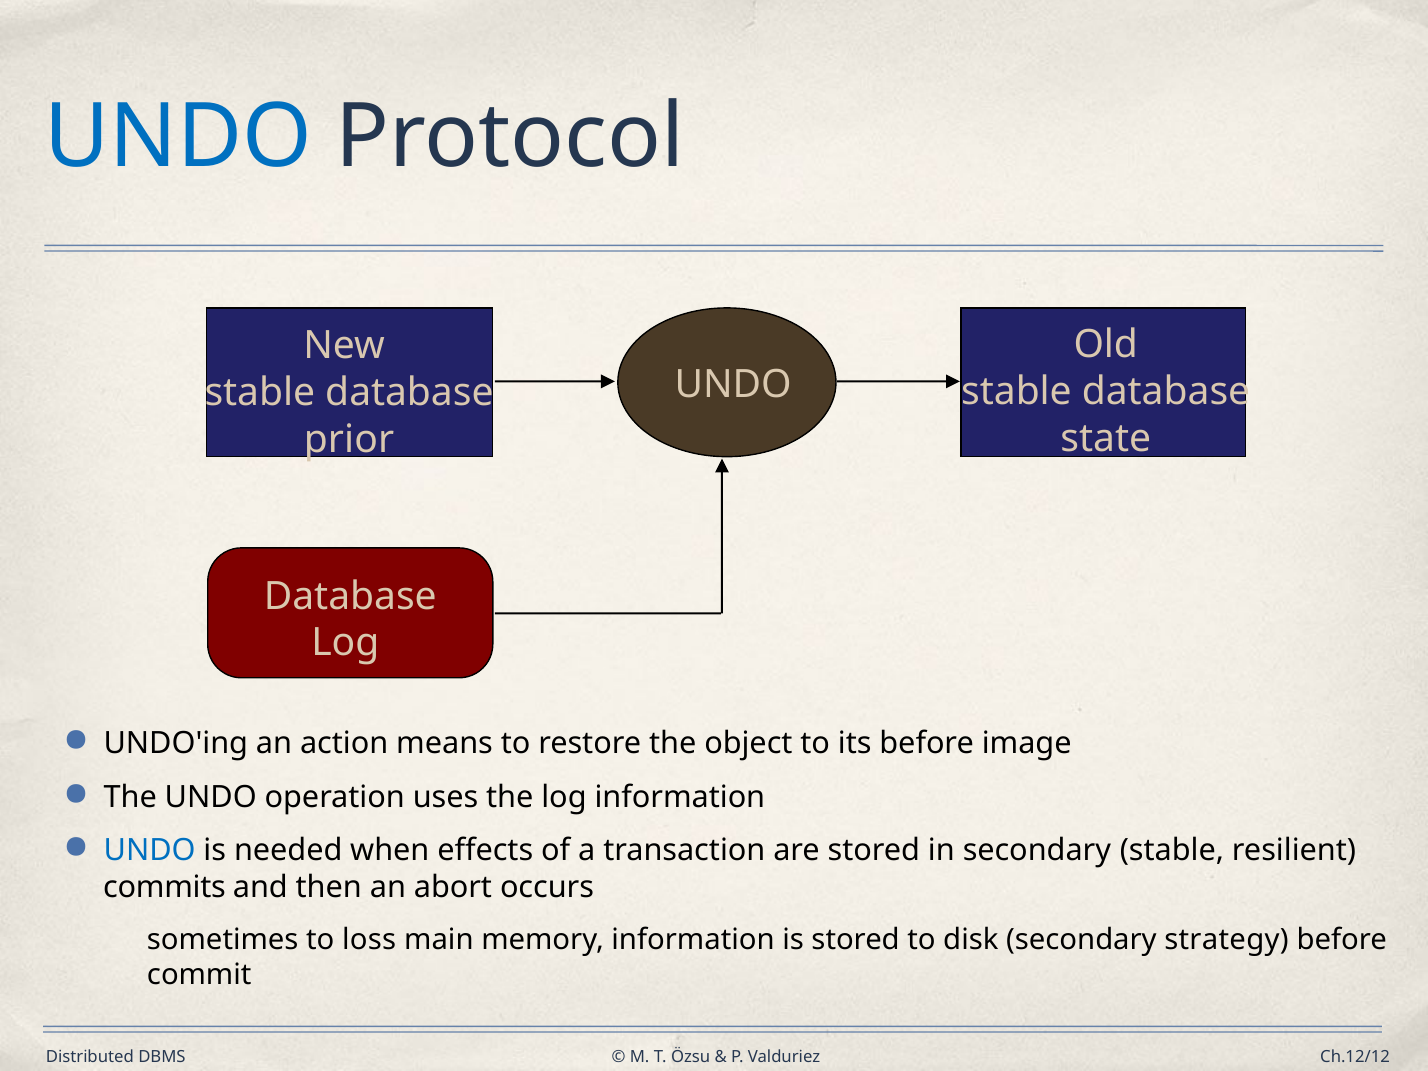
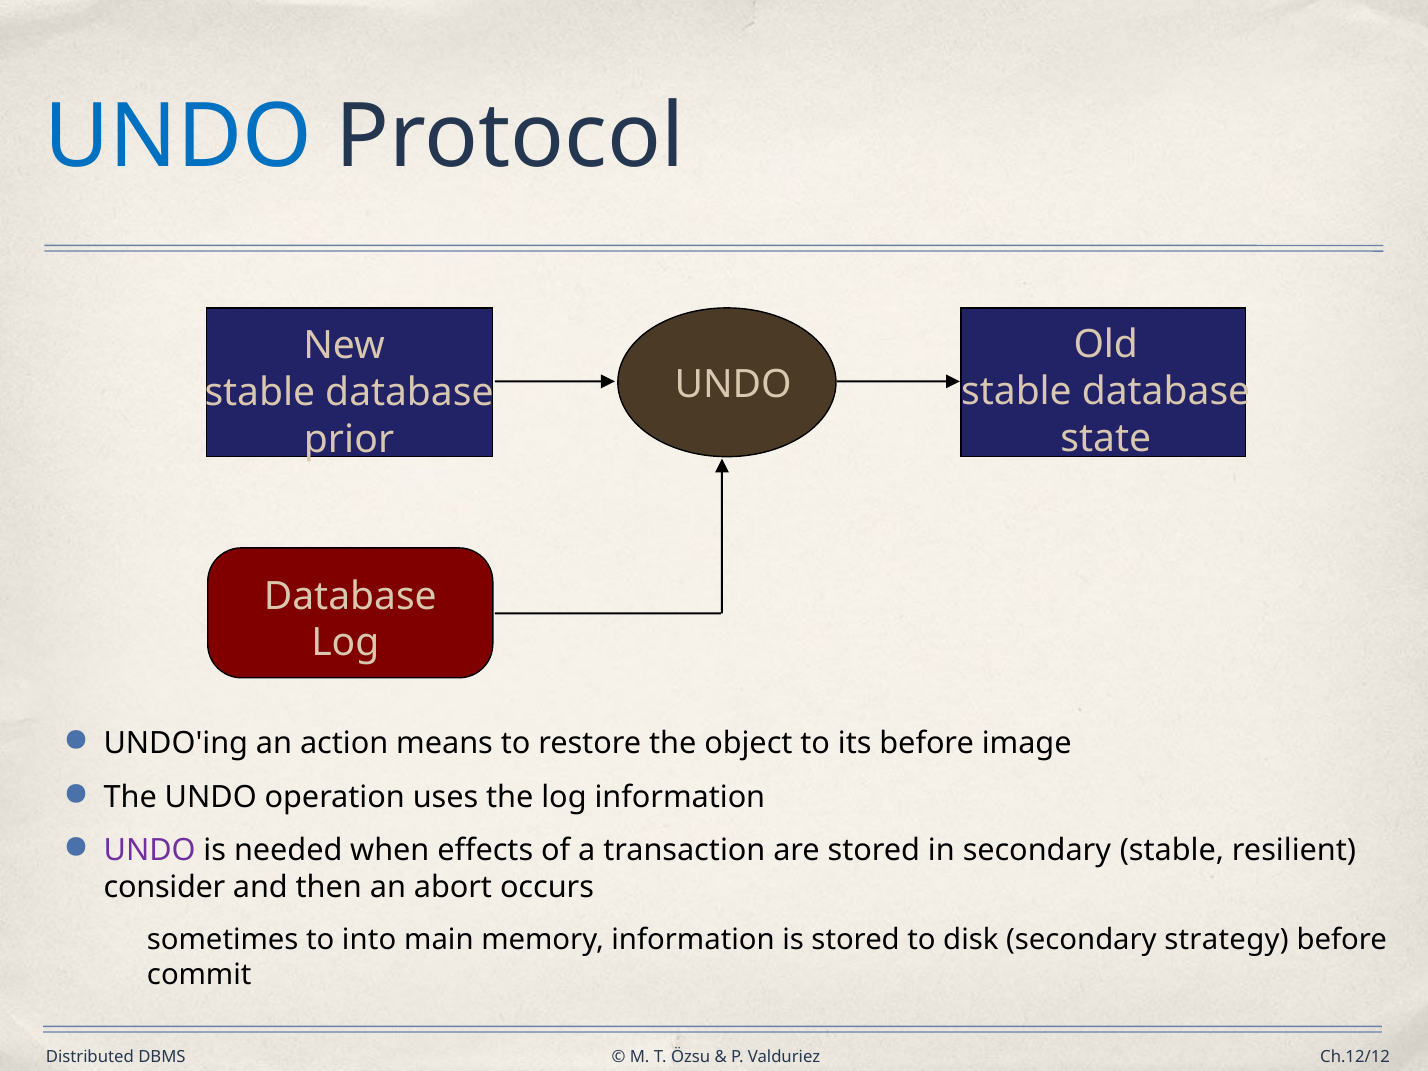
UNDO at (150, 851) colour: blue -> purple
commits: commits -> consider
loss: loss -> into
